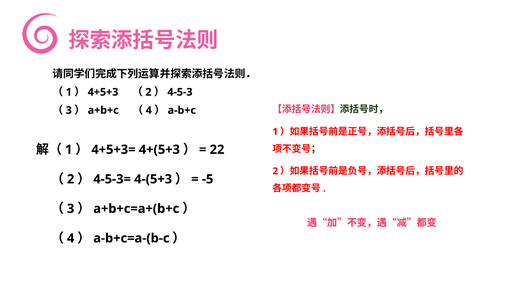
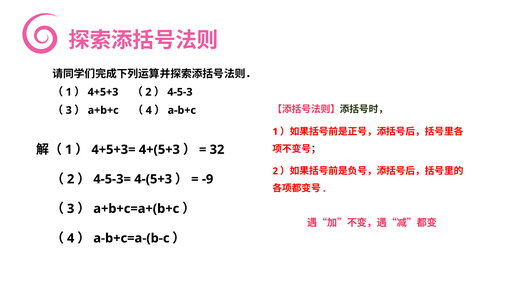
22: 22 -> 32
-5: -5 -> -9
